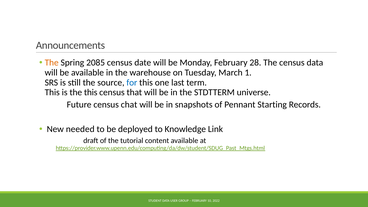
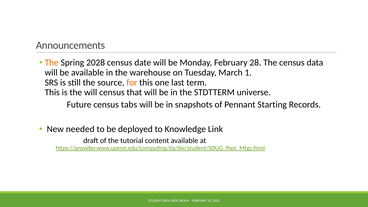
2085: 2085 -> 2028
for colour: blue -> orange
the this: this -> will
chat: chat -> tabs
